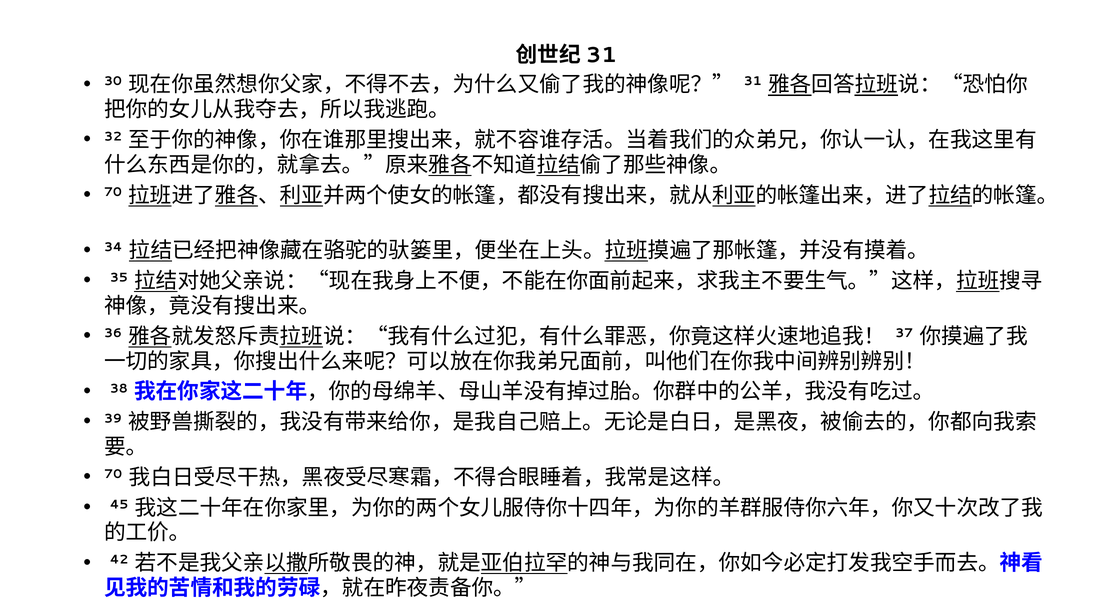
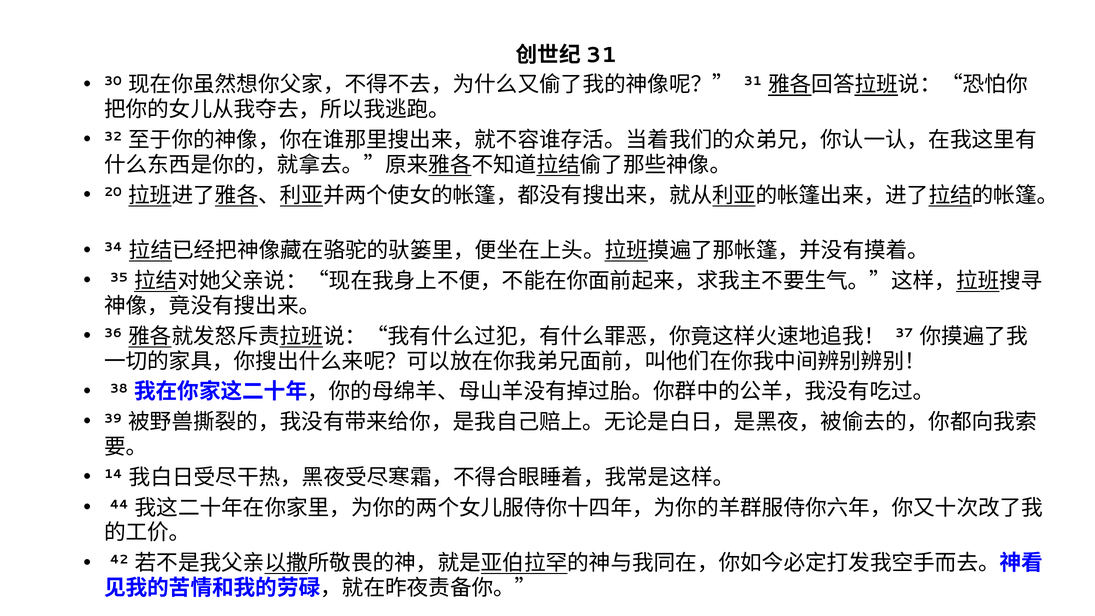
70 at (113, 192): 70 -> 20
70 at (113, 474): 70 -> 14
45: 45 -> 44
